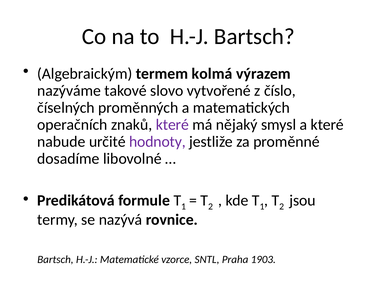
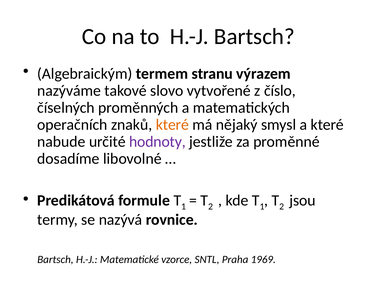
kolmá: kolmá -> stranu
které at (172, 125) colour: purple -> orange
1903: 1903 -> 1969
